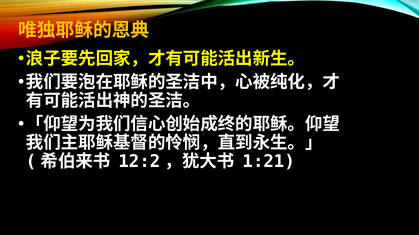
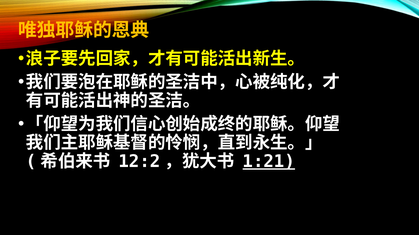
1:21 underline: none -> present
